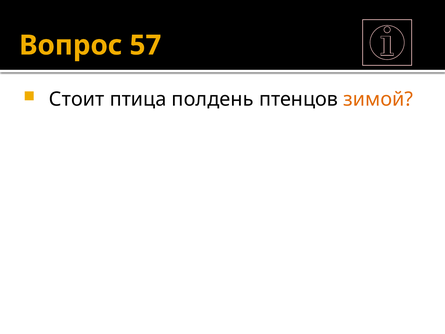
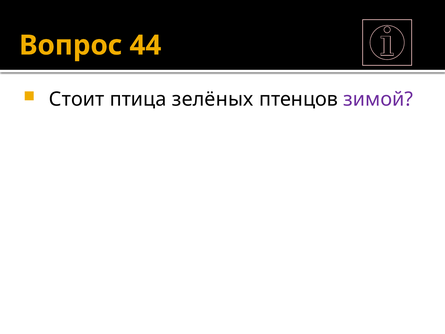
57: 57 -> 44
полдень: полдень -> зелёных
зимой colour: orange -> purple
